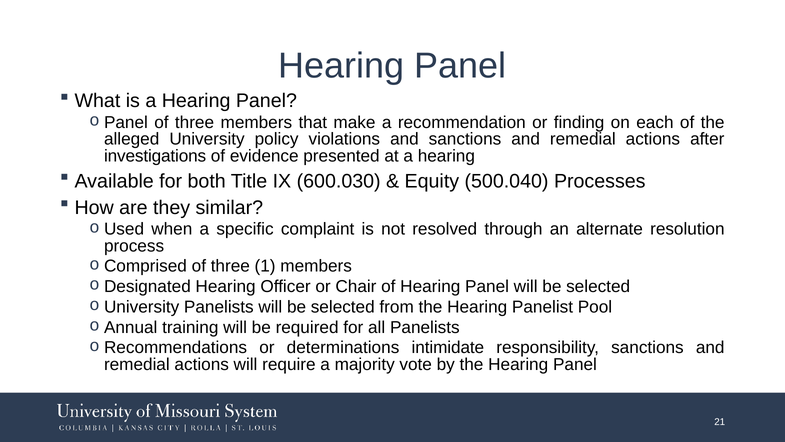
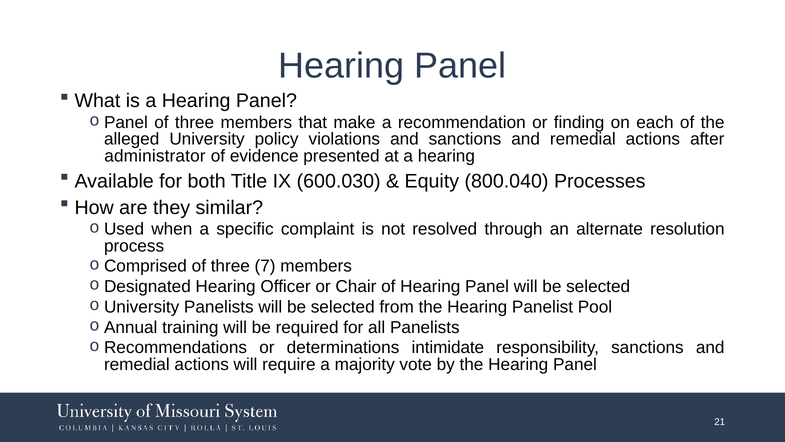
investigations: investigations -> administrator
500.040: 500.040 -> 800.040
1: 1 -> 7
